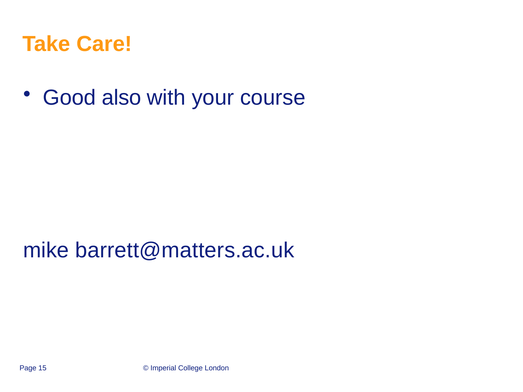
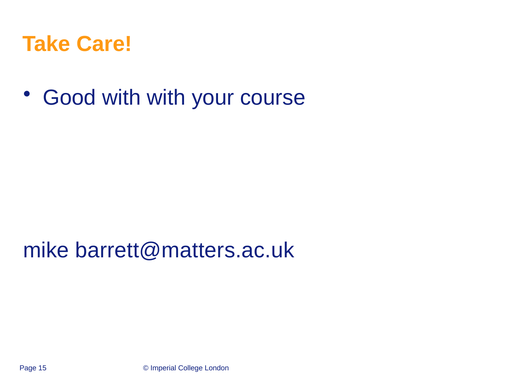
Good also: also -> with
